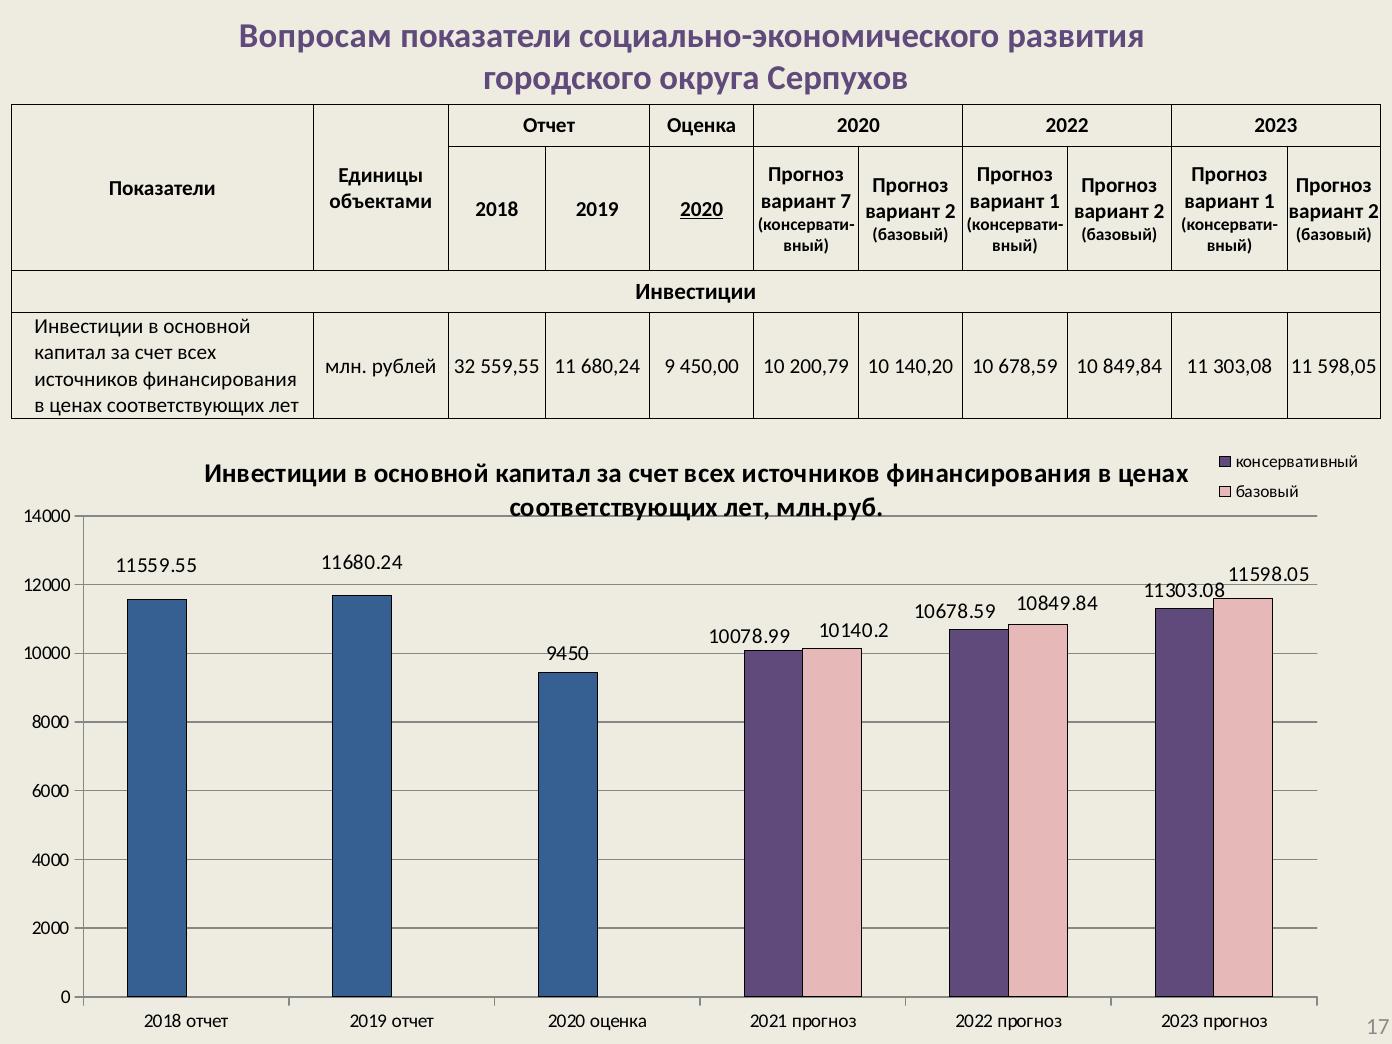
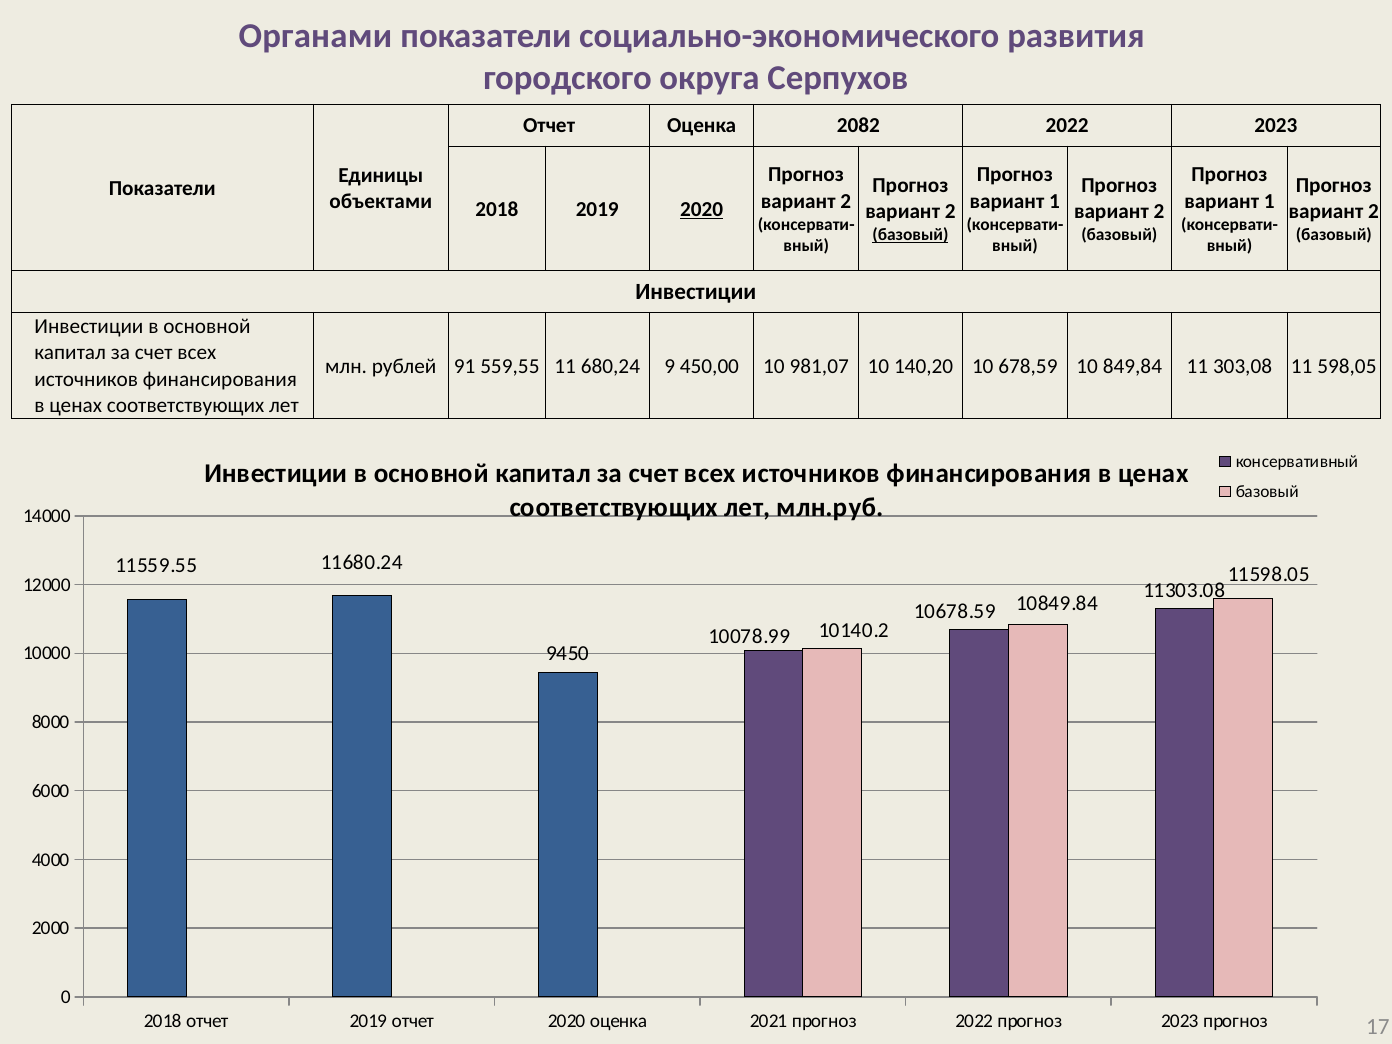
Вопросам: Вопросам -> Органами
Оценка 2020: 2020 -> 2082
7 at (846, 201): 7 -> 2
базовый at (910, 235) underline: none -> present
32: 32 -> 91
200,79: 200,79 -> 981,07
